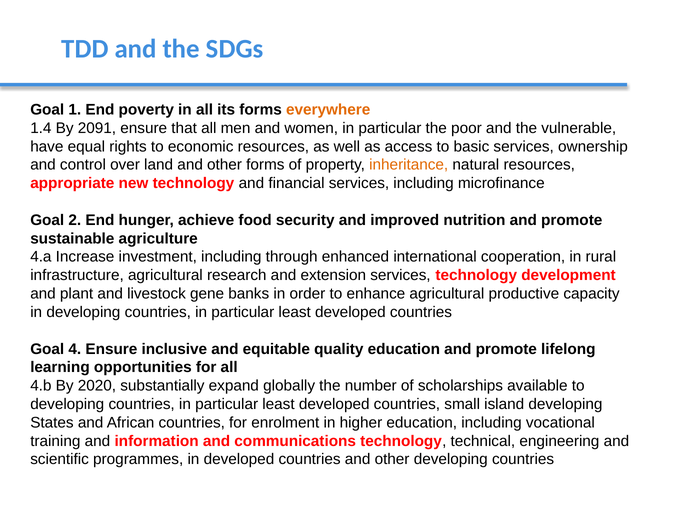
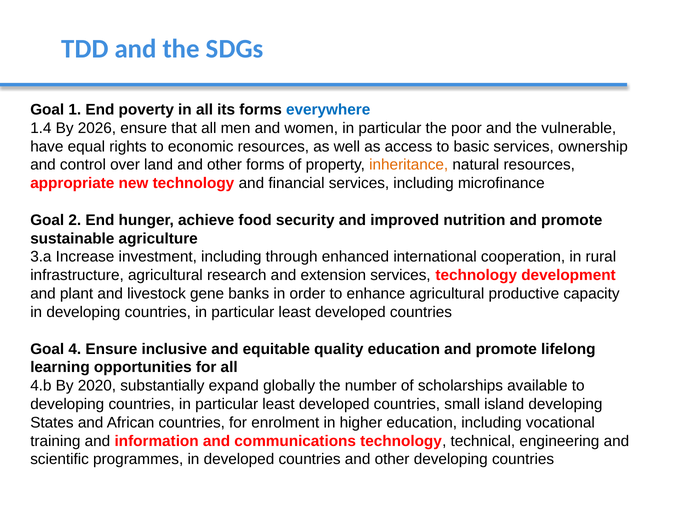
everywhere colour: orange -> blue
2091: 2091 -> 2026
4.a: 4.a -> 3.a
